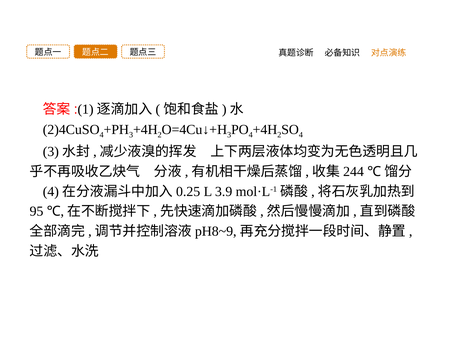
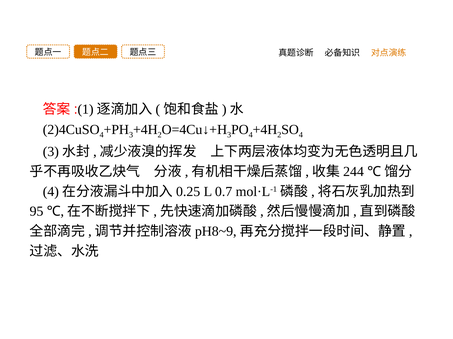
3.9: 3.9 -> 0.7
